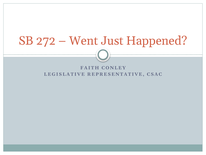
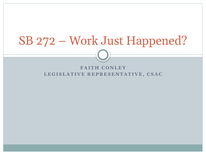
Went: Went -> Work
